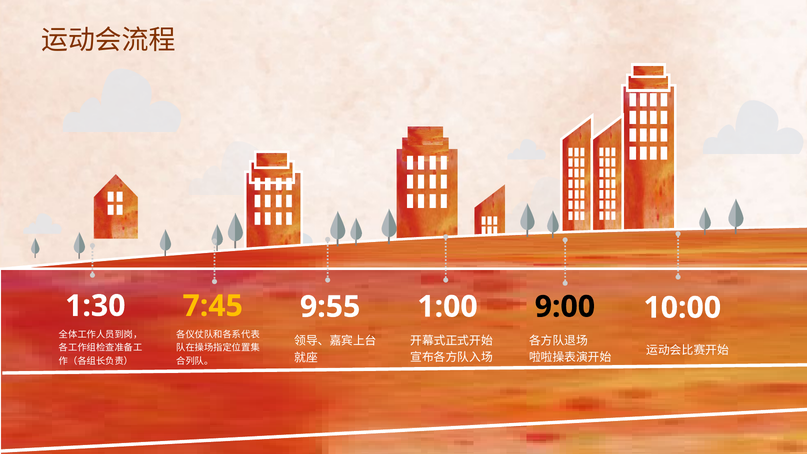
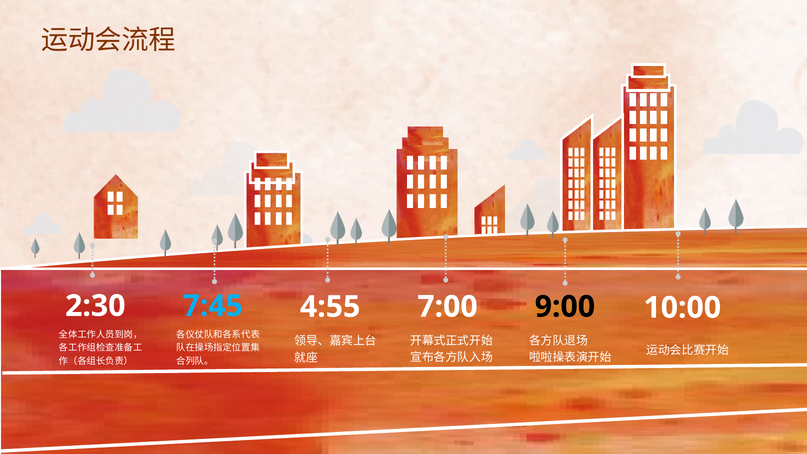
1:30: 1:30 -> 2:30
7:45 colour: yellow -> light blue
1:00: 1:00 -> 7:00
9:55: 9:55 -> 4:55
